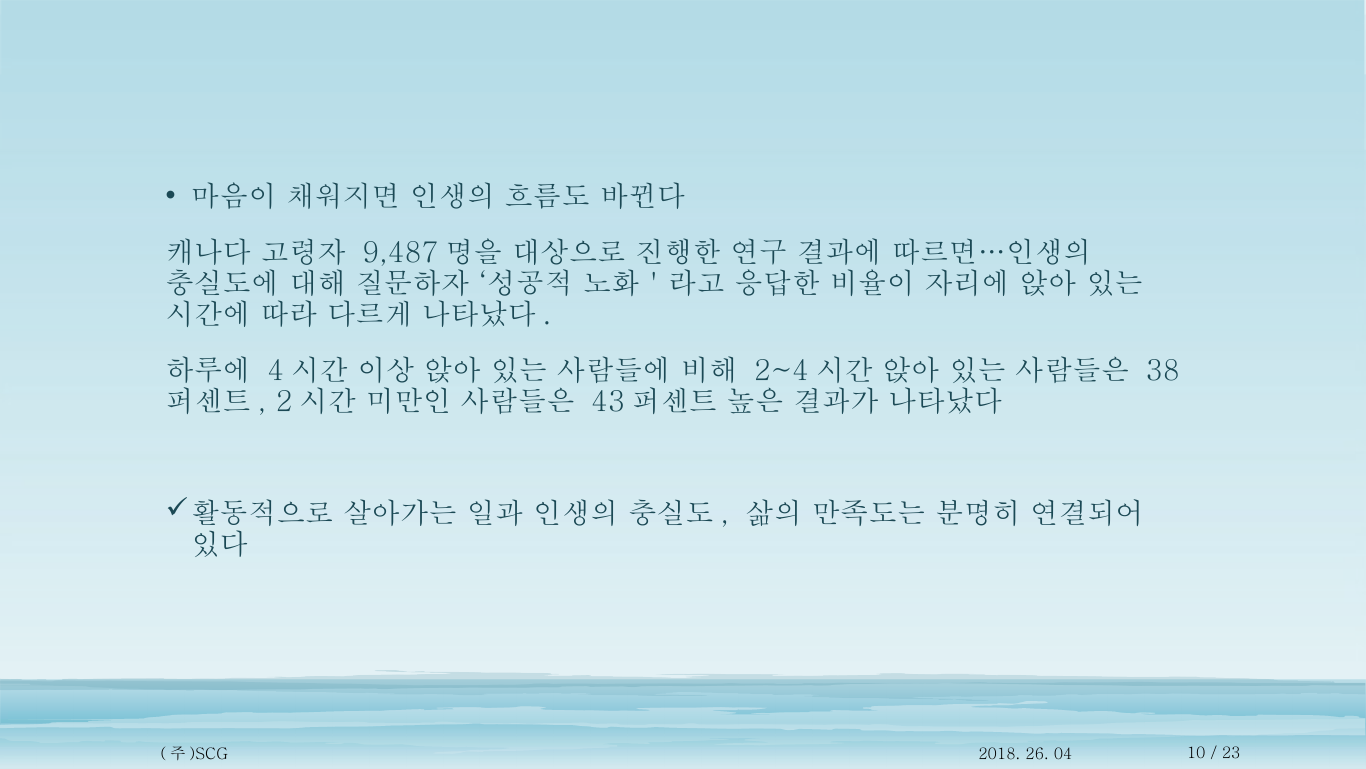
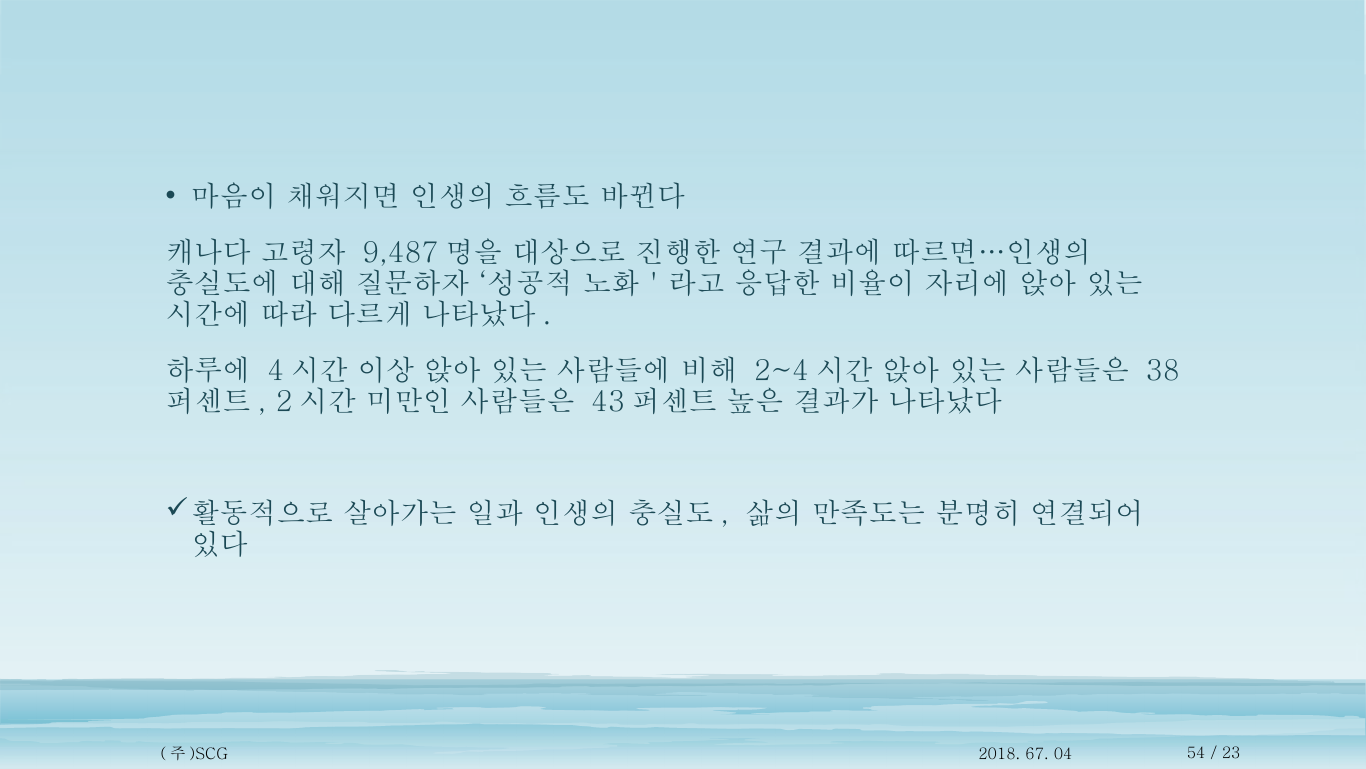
26: 26 -> 67
10: 10 -> 54
